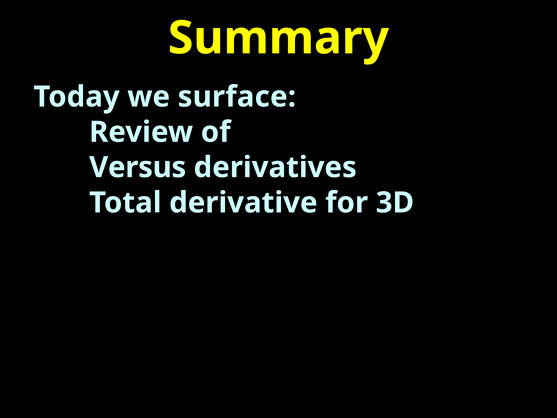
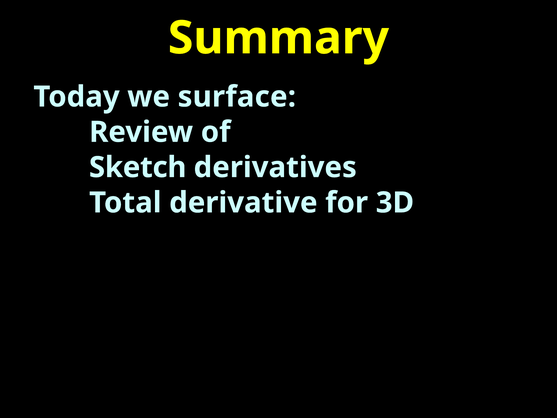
Versus: Versus -> Sketch
